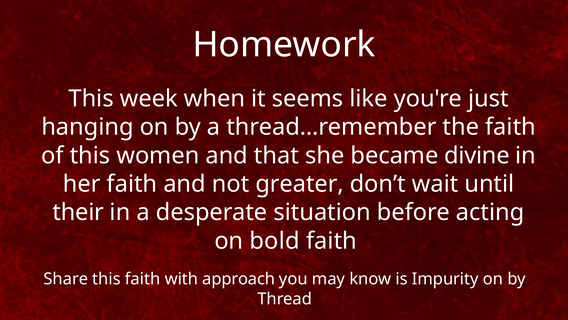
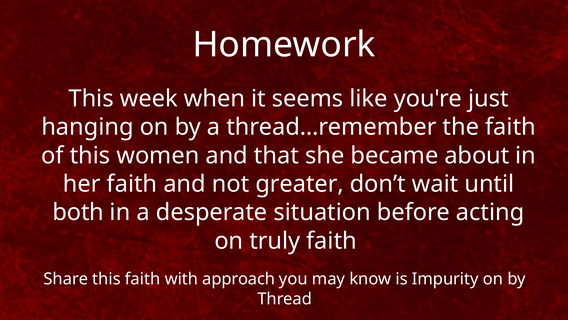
divine: divine -> about
their: their -> both
bold: bold -> truly
